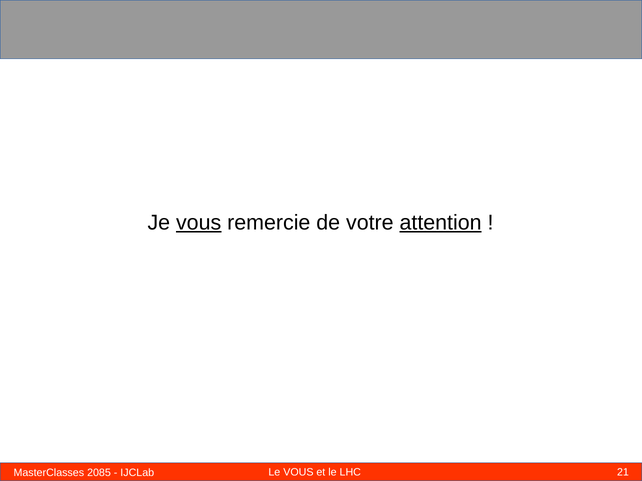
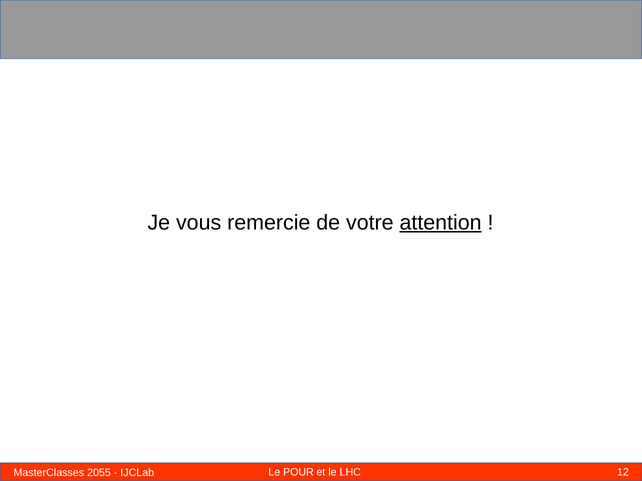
vous at (199, 223) underline: present -> none
2085: 2085 -> 2055
Le VOUS: VOUS -> POUR
21: 21 -> 12
